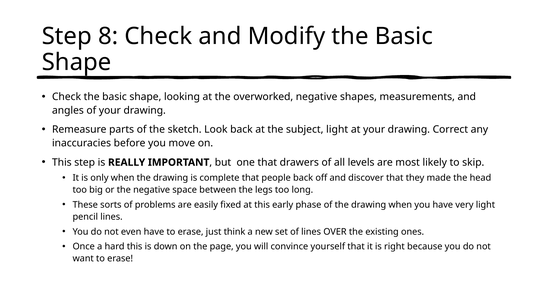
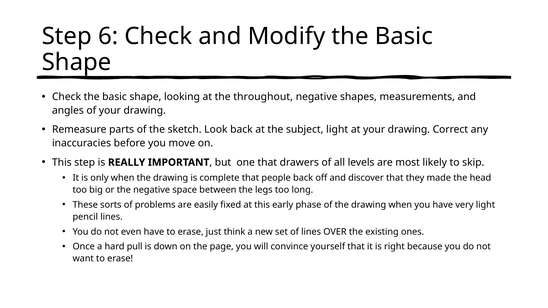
8: 8 -> 6
overworked: overworked -> throughout
hard this: this -> pull
